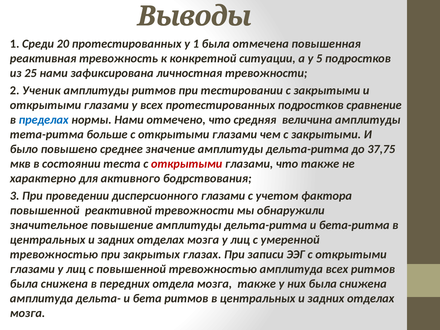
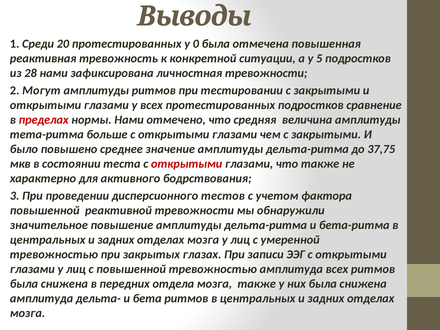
у 1: 1 -> 0
25: 25 -> 28
Ученик: Ученик -> Могут
пределах colour: blue -> red
дисперсионного глазами: глазами -> тестов
